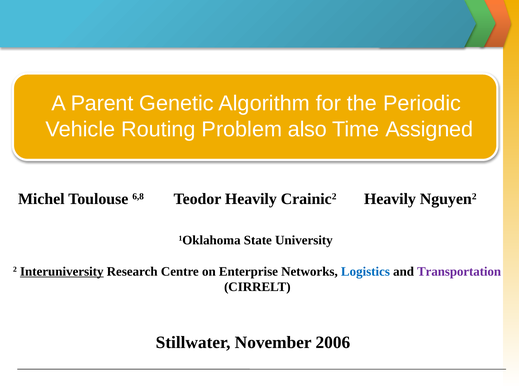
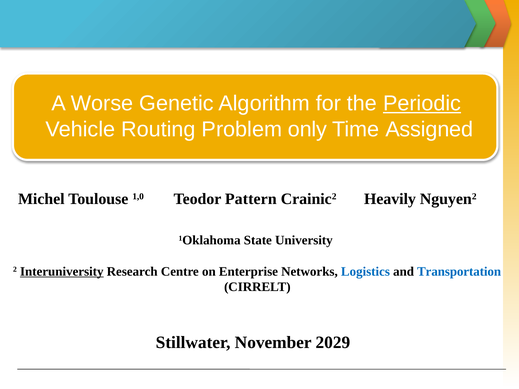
Parent: Parent -> Worse
Periodic underline: none -> present
also: also -> only
6,8: 6,8 -> 1,0
Teodor Heavily: Heavily -> Pattern
Transportation colour: purple -> blue
2006: 2006 -> 2029
